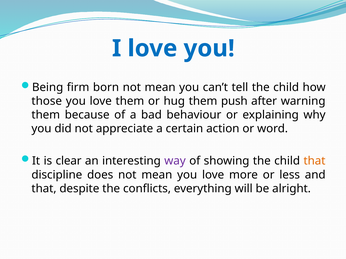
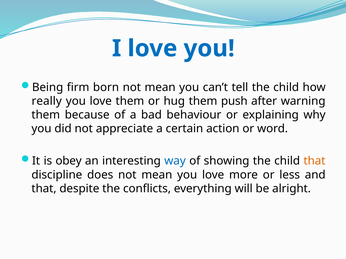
those: those -> really
clear: clear -> obey
way colour: purple -> blue
